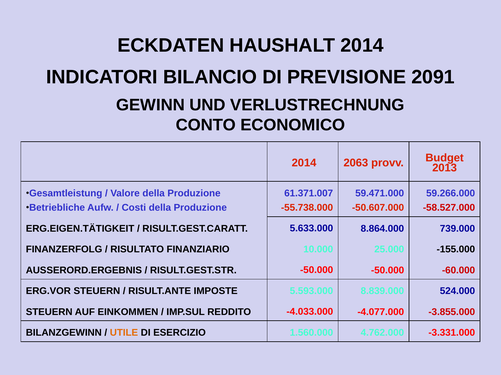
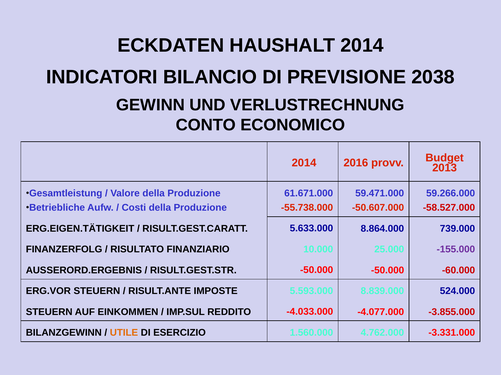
2091: 2091 -> 2038
2063: 2063 -> 2016
61.371.007: 61.371.007 -> 61.671.000
-155.000 colour: black -> purple
